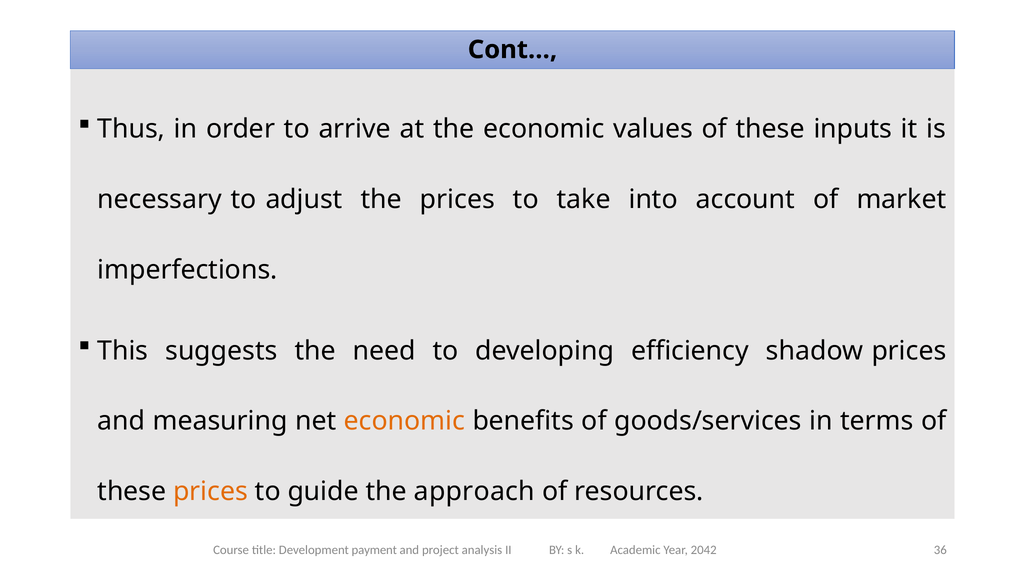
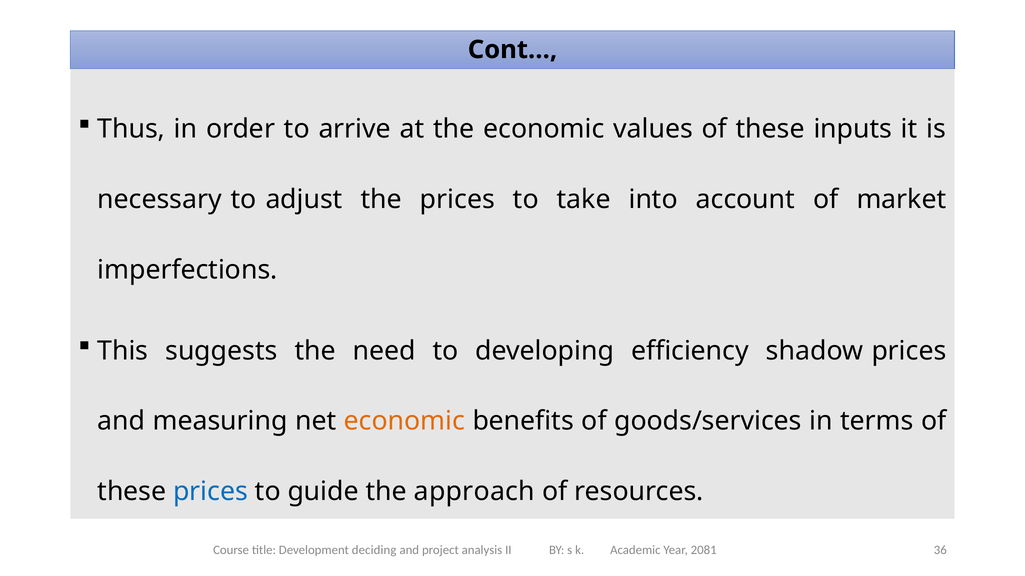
prices at (211, 492) colour: orange -> blue
payment: payment -> deciding
2042: 2042 -> 2081
